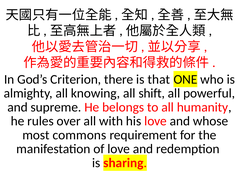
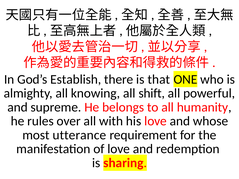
Criterion: Criterion -> Establish
commons: commons -> utterance
